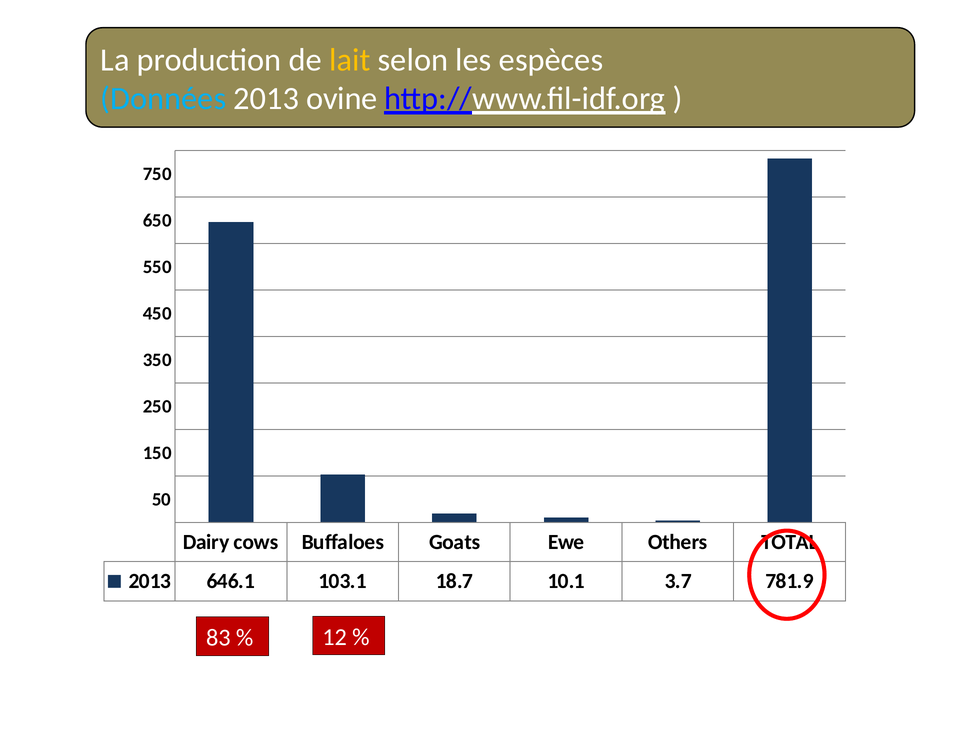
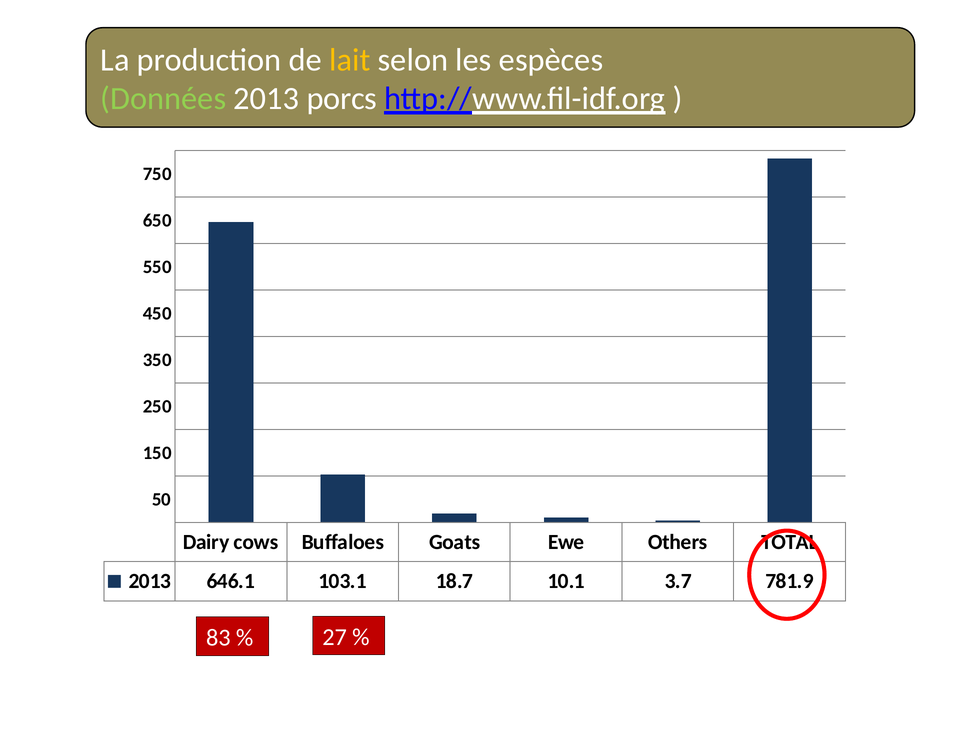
Données colour: light blue -> light green
ovine: ovine -> porcs
12: 12 -> 27
